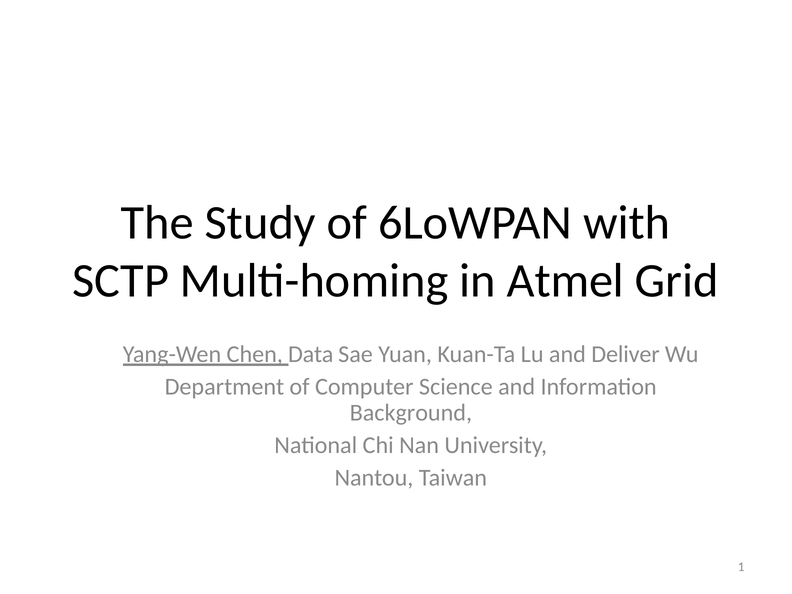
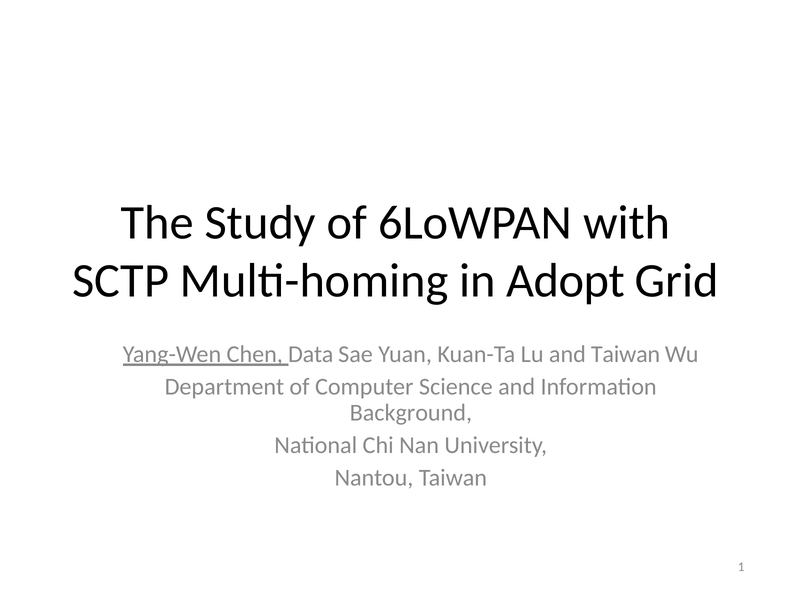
Atmel: Atmel -> Adopt
and Deliver: Deliver -> Taiwan
